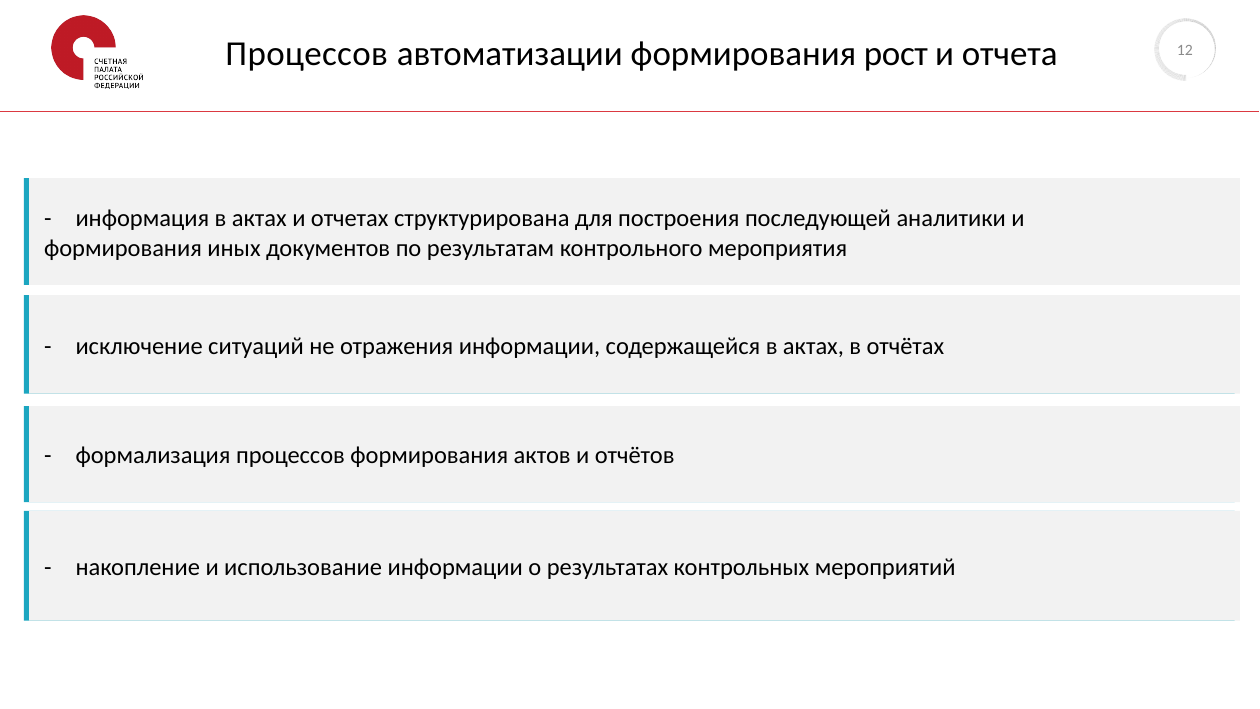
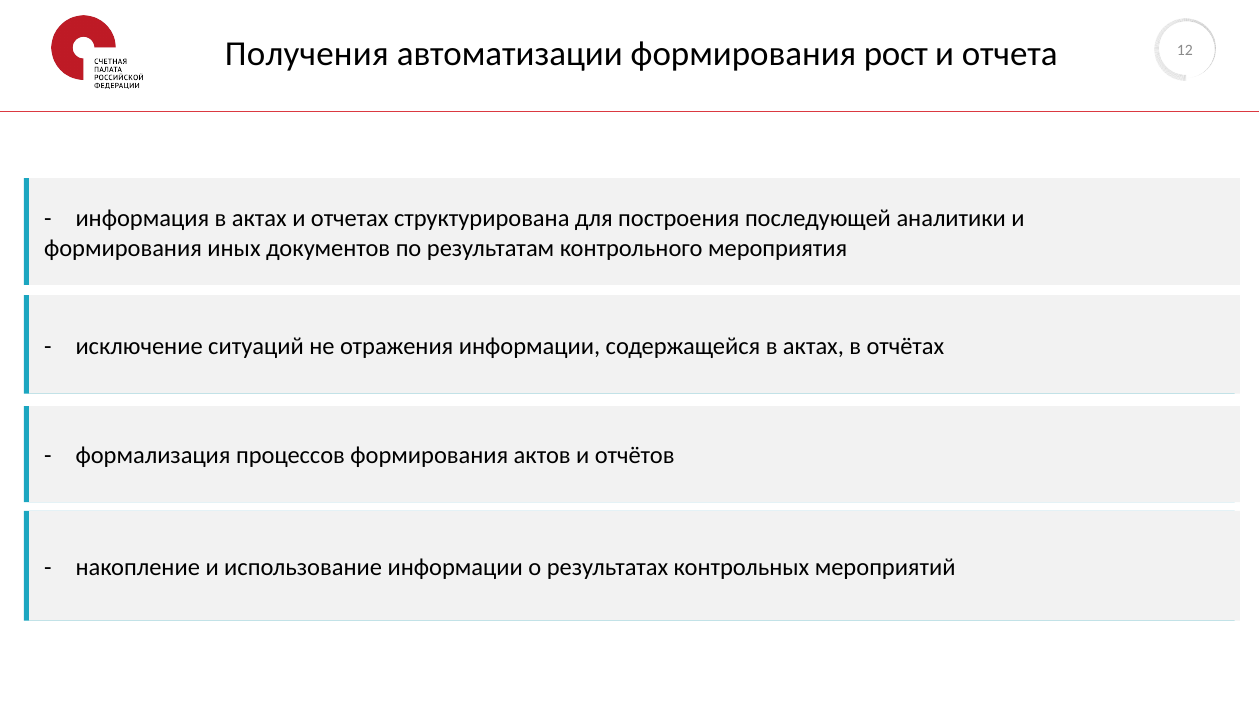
Процессов at (307, 54): Процессов -> Получения
